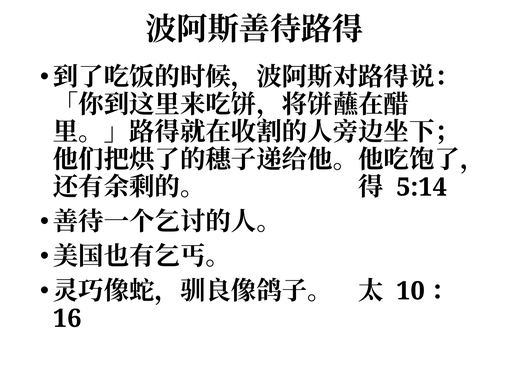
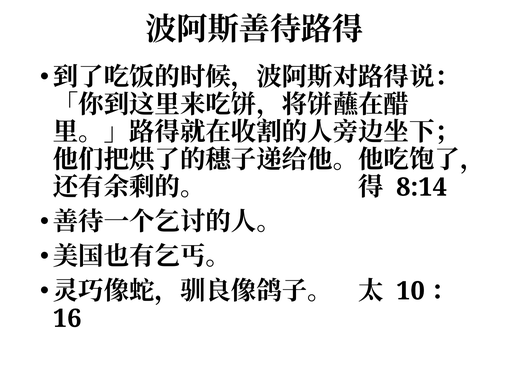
5:14: 5:14 -> 8:14
